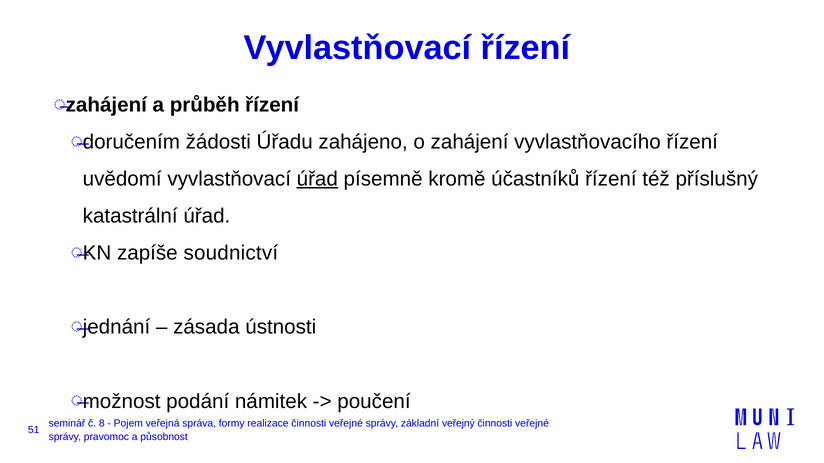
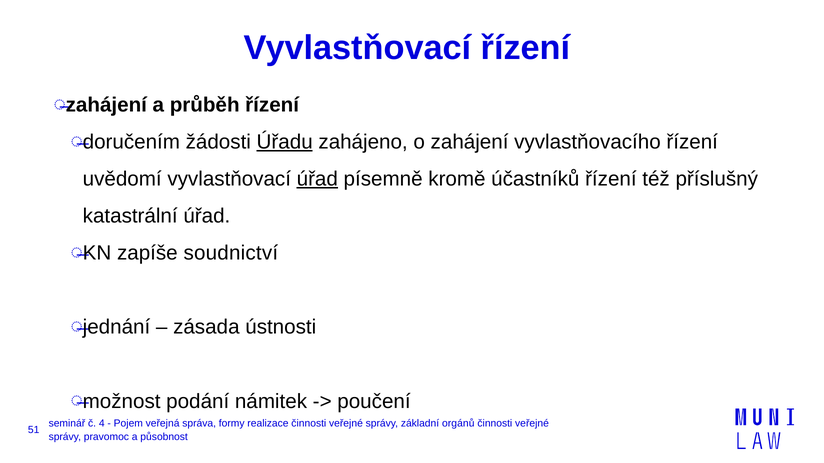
Úřadu underline: none -> present
8: 8 -> 4
veřejný: veřejný -> orgánů
